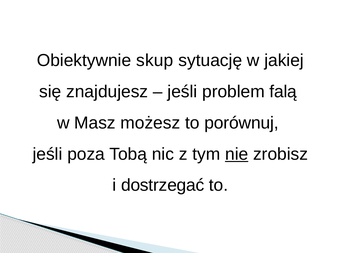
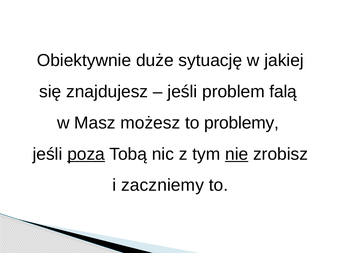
skup: skup -> duże
porównuj: porównuj -> problemy
poza underline: none -> present
dostrzegać: dostrzegać -> zaczniemy
